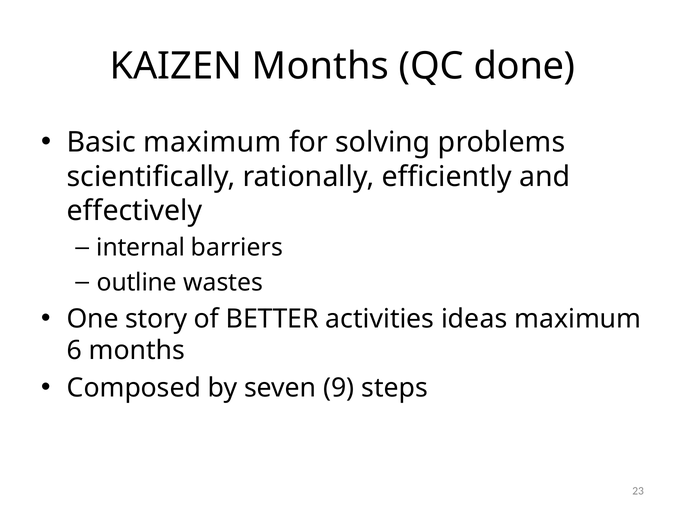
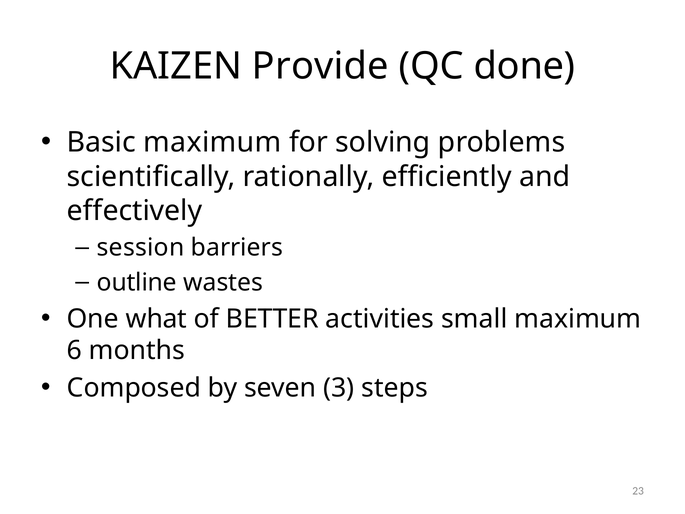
KAIZEN Months: Months -> Provide
internal: internal -> session
story: story -> what
ideas: ideas -> small
9: 9 -> 3
